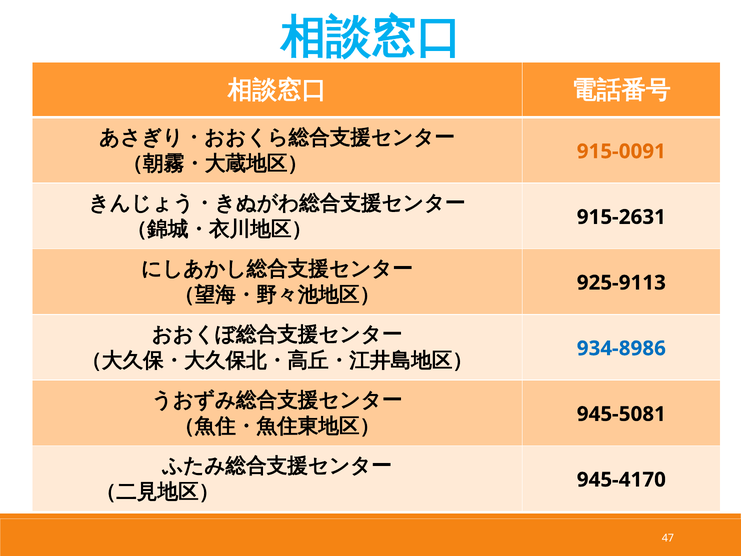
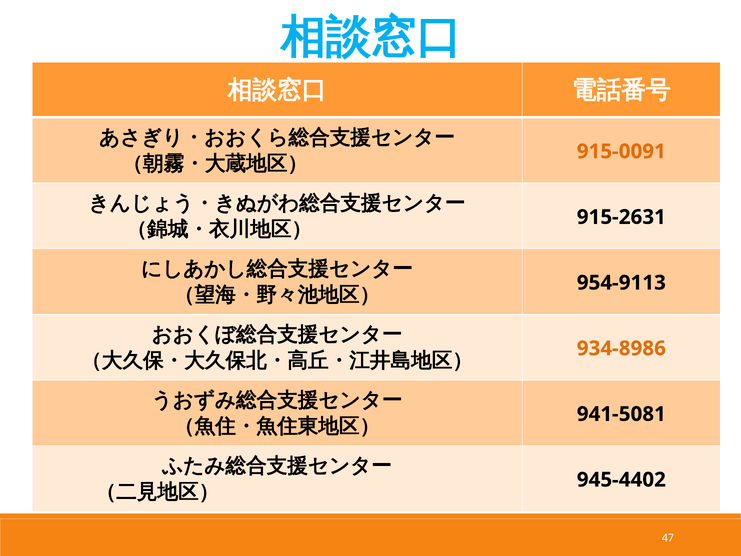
925-9113: 925-9113 -> 954-9113
934-8986 colour: blue -> orange
945-5081: 945-5081 -> 941-5081
945-4170: 945-4170 -> 945-4402
